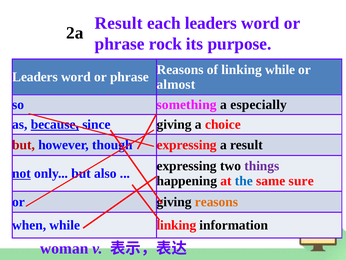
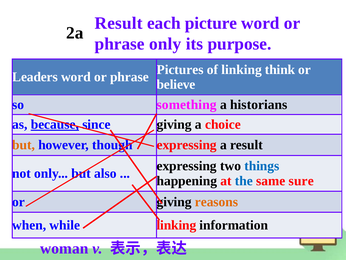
each leaders: leaders -> picture
phrase rock: rock -> only
Reasons at (180, 69): Reasons -> Pictures
linking while: while -> think
almost: almost -> believe
especially: especially -> historians
but at (24, 145) colour: red -> orange
things colour: purple -> blue
not underline: present -> none
